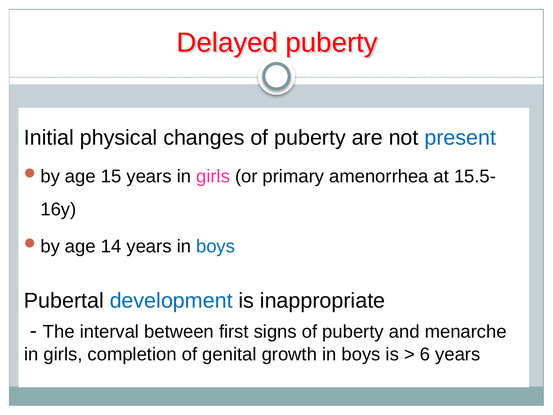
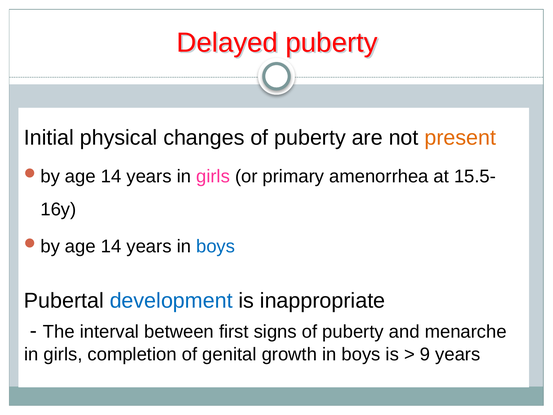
present colour: blue -> orange
15 at (111, 176): 15 -> 14
6: 6 -> 9
